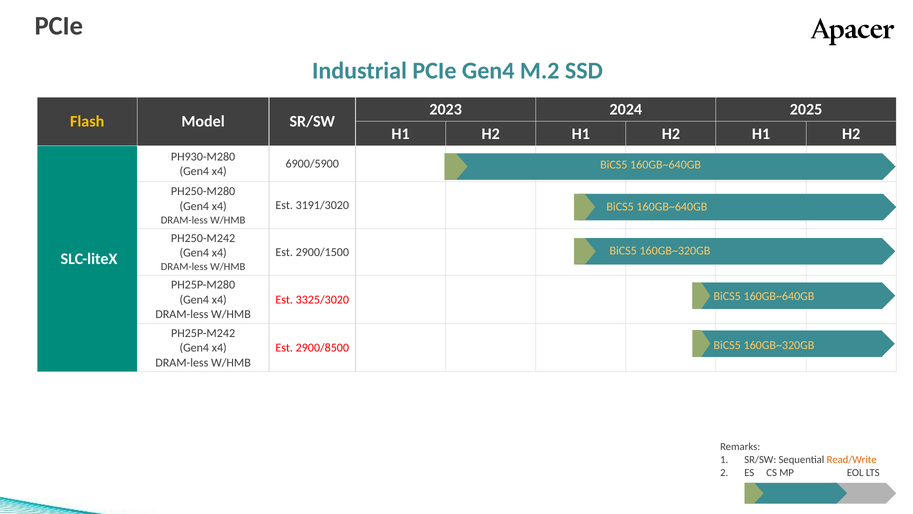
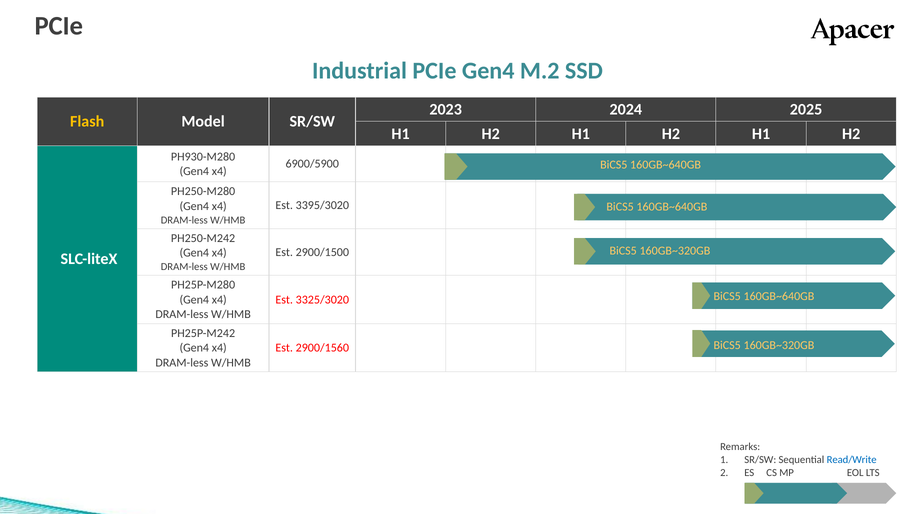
3191/3020: 3191/3020 -> 3395/3020
2900/8500: 2900/8500 -> 2900/1560
Read/Write colour: orange -> blue
